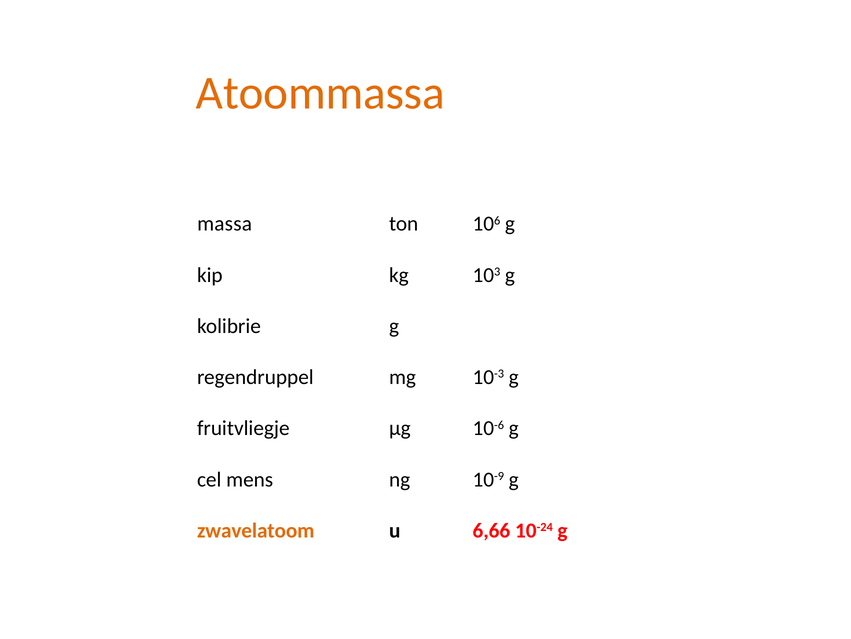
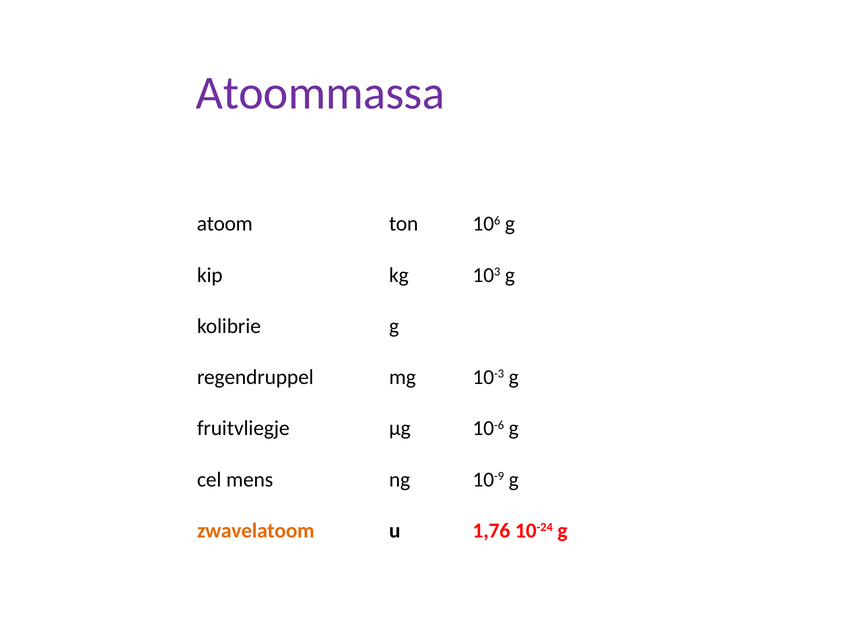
Atoommassa colour: orange -> purple
massa: massa -> atoom
6,66: 6,66 -> 1,76
